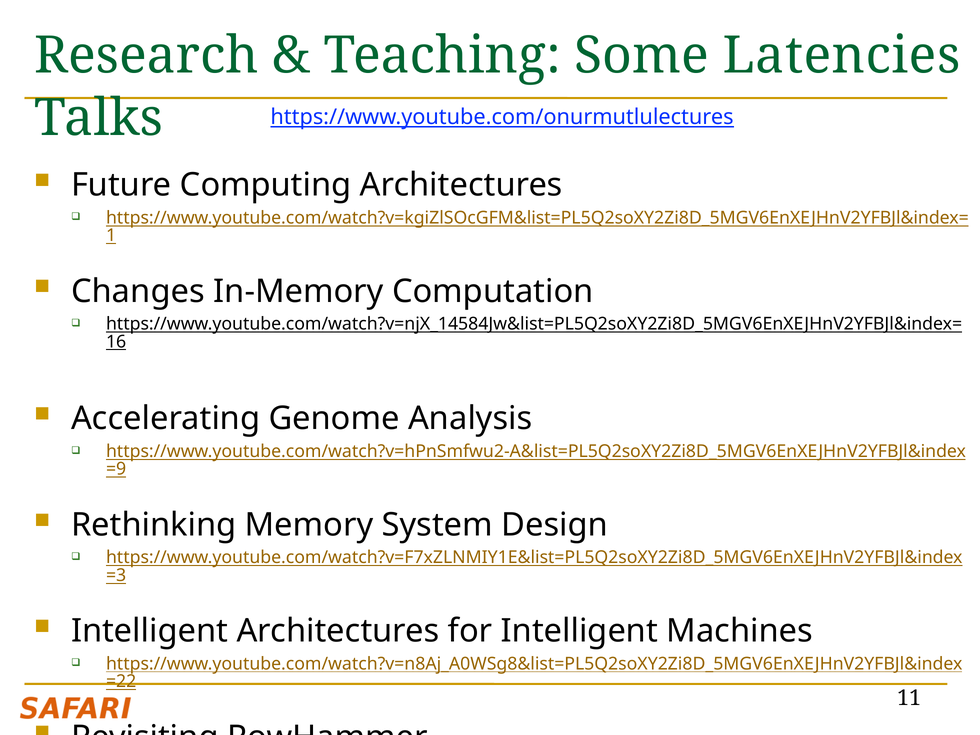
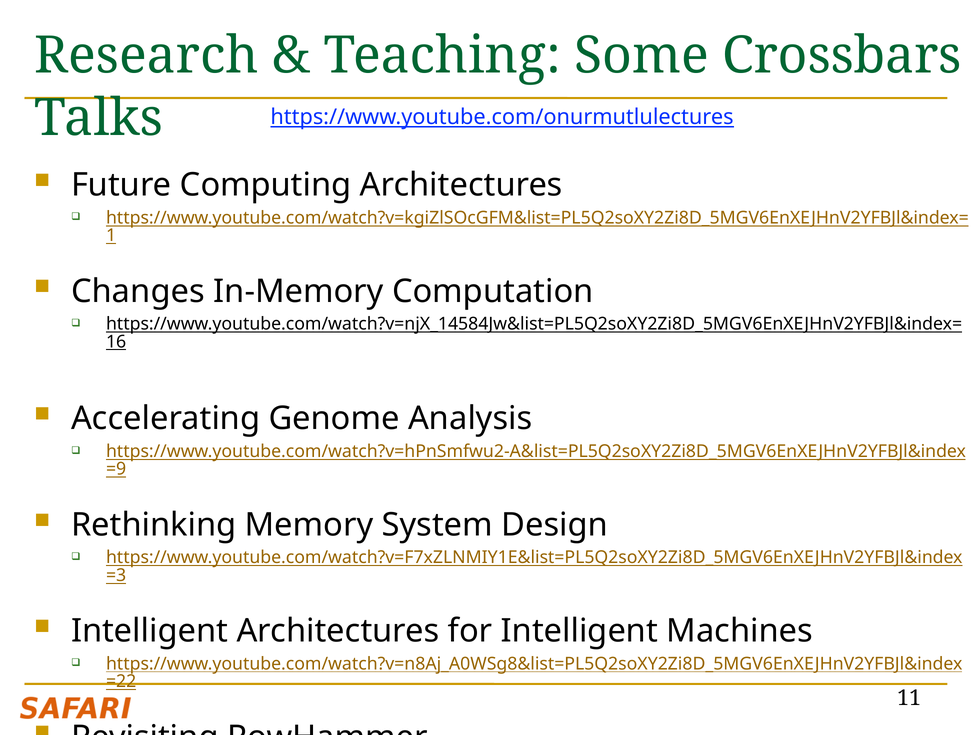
Latencies: Latencies -> Crossbars
